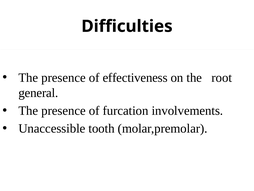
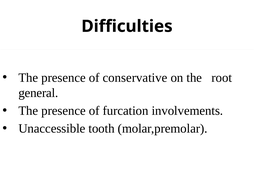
effectiveness: effectiveness -> conservative
